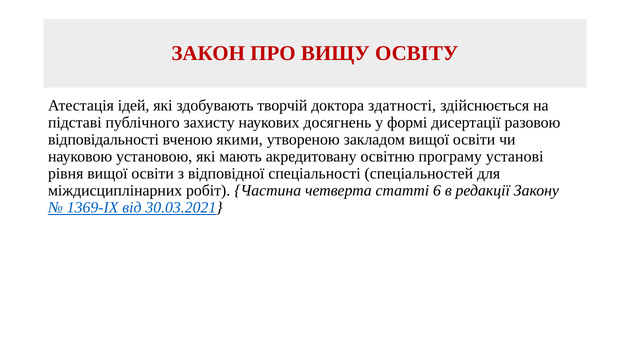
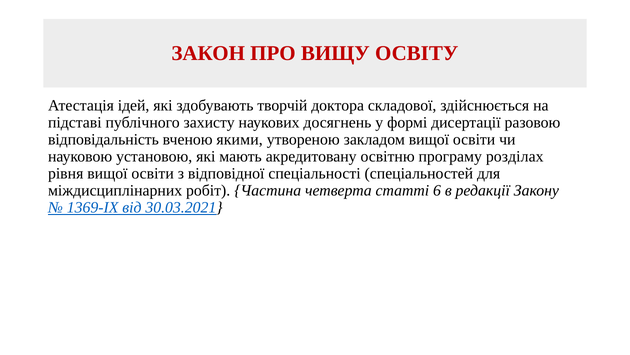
здатності: здатності -> складової
відповідальності: відповідальності -> відповідальність
установі: установі -> розділах
